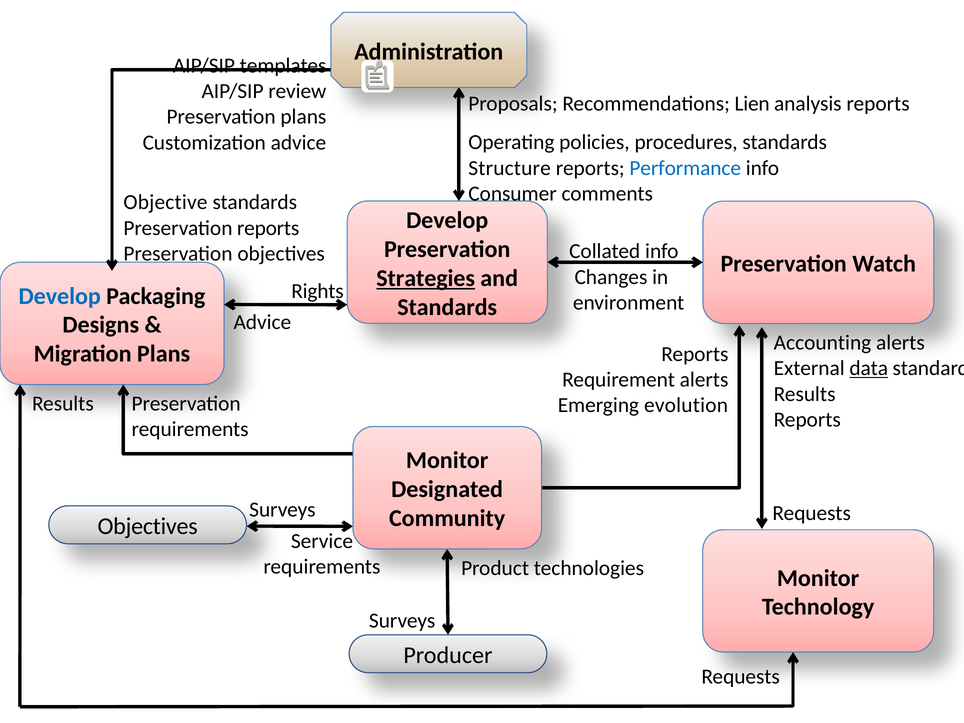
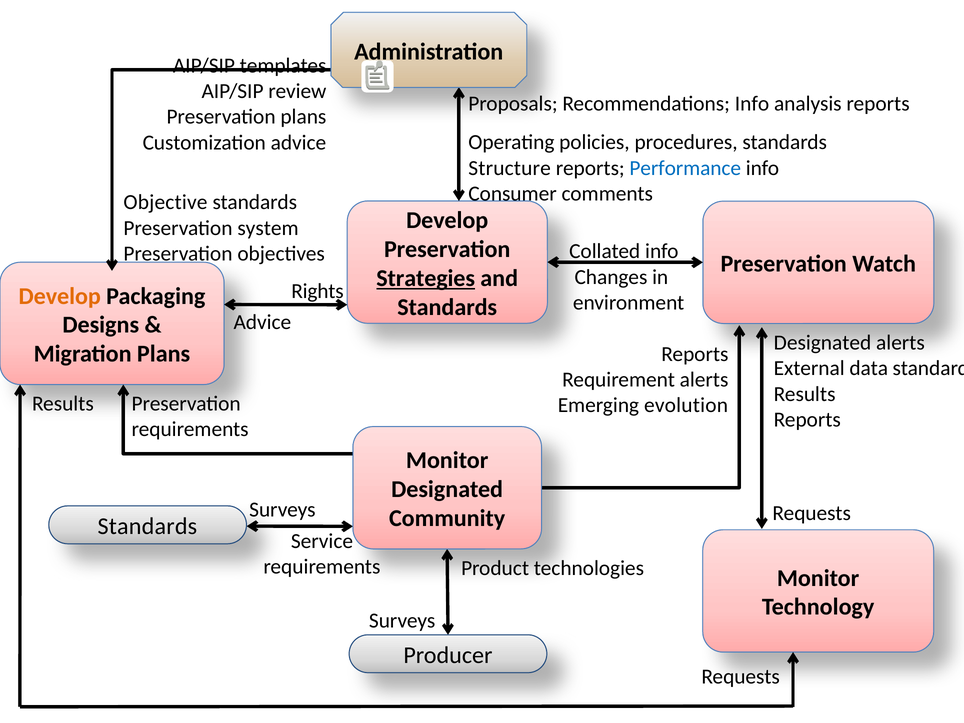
Recommendations Lien: Lien -> Info
Preservation reports: reports -> system
Develop at (60, 296) colour: blue -> orange
Accounting at (823, 343): Accounting -> Designated
data underline: present -> none
Objectives at (148, 526): Objectives -> Standards
